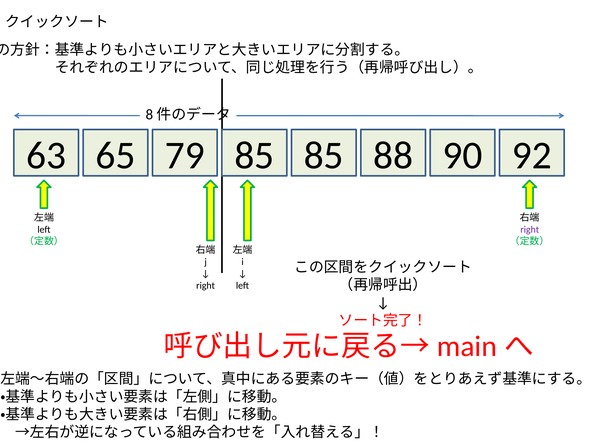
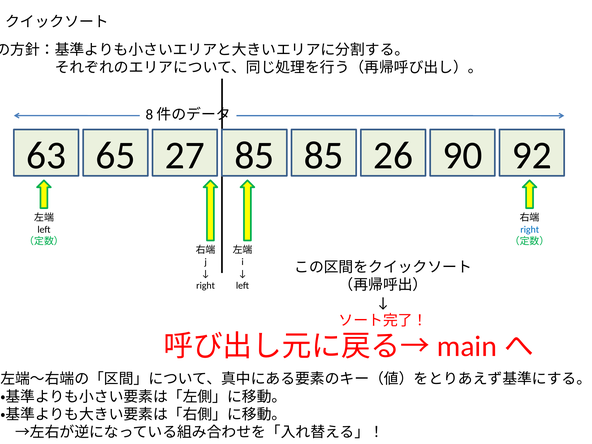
79: 79 -> 27
88: 88 -> 26
right at (530, 229) colour: purple -> blue
